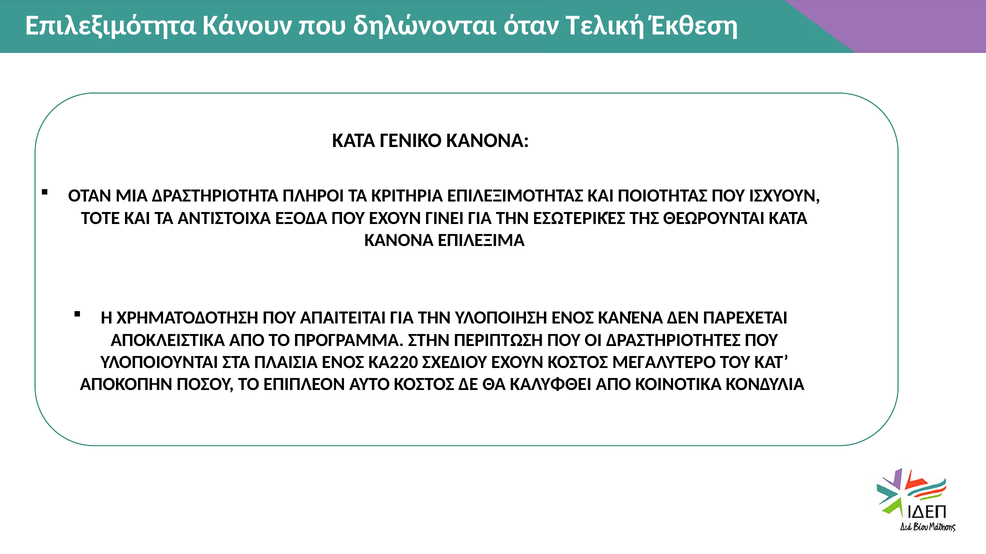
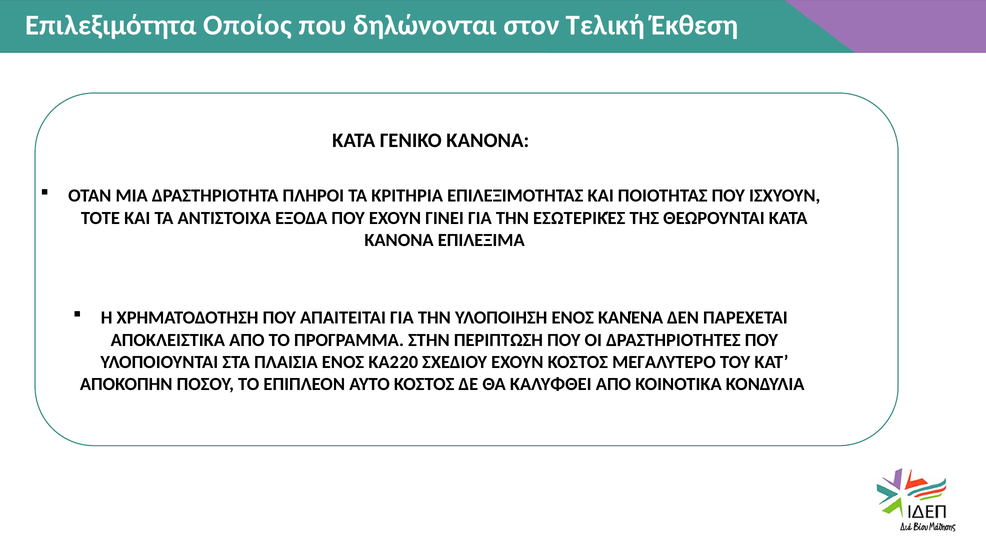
Κάνουν: Κάνουν -> Οποίος
όταν: όταν -> στον
